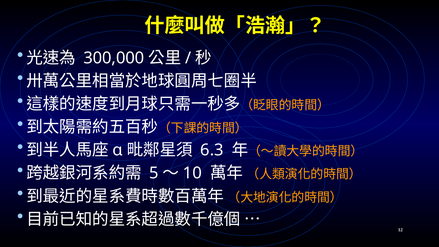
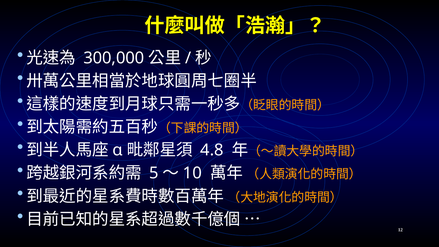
6.3: 6.3 -> 4.8
